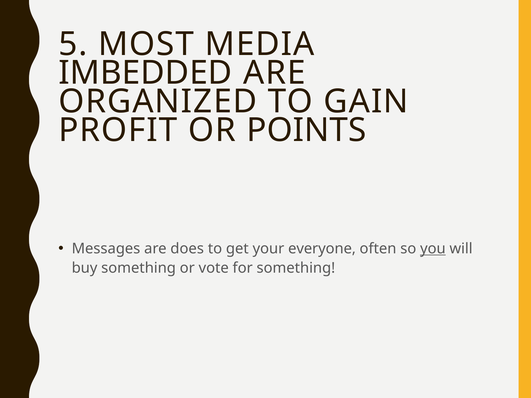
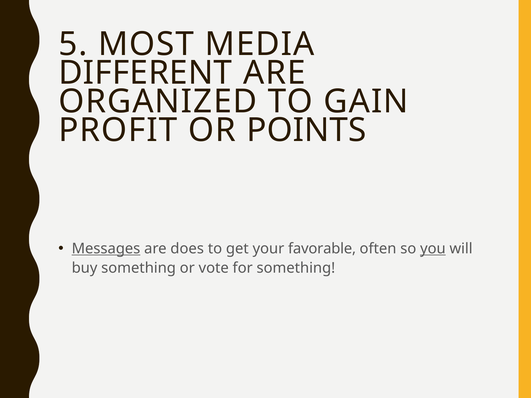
IMBEDDED: IMBEDDED -> DIFFERENT
Messages underline: none -> present
everyone: everyone -> favorable
